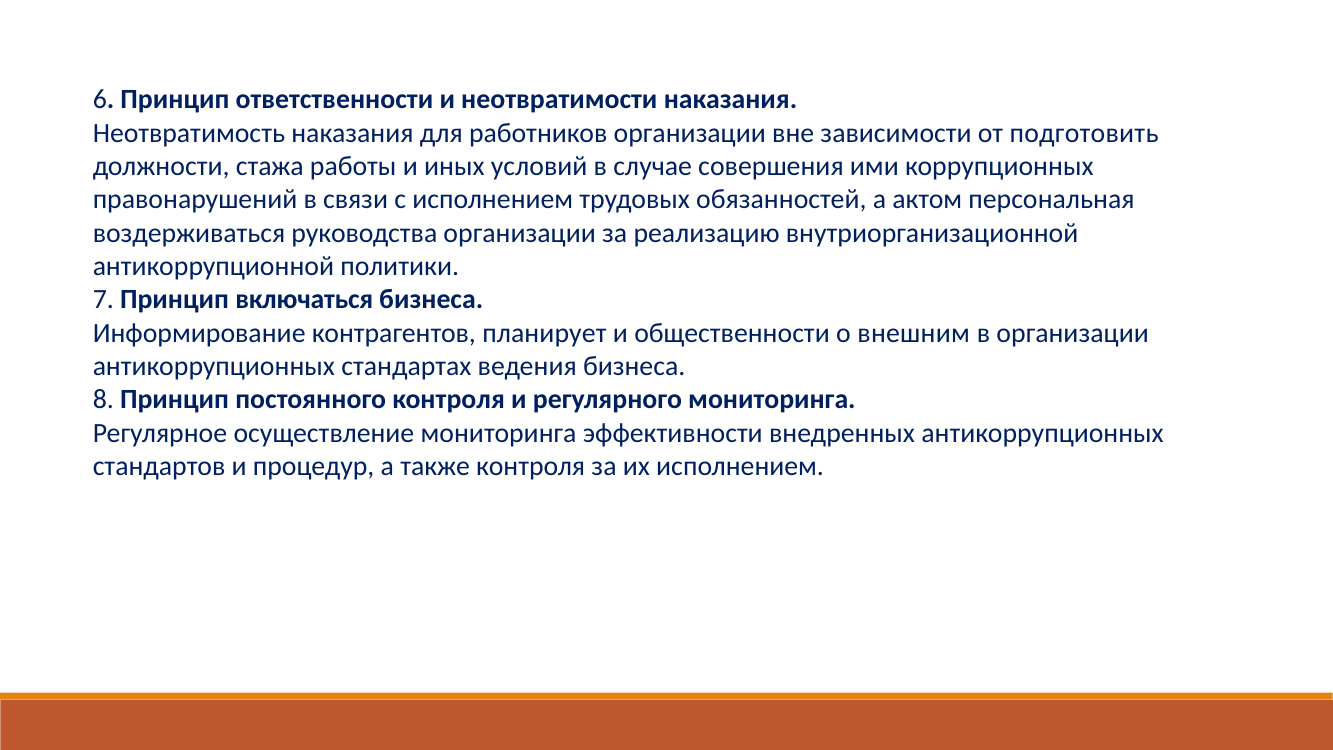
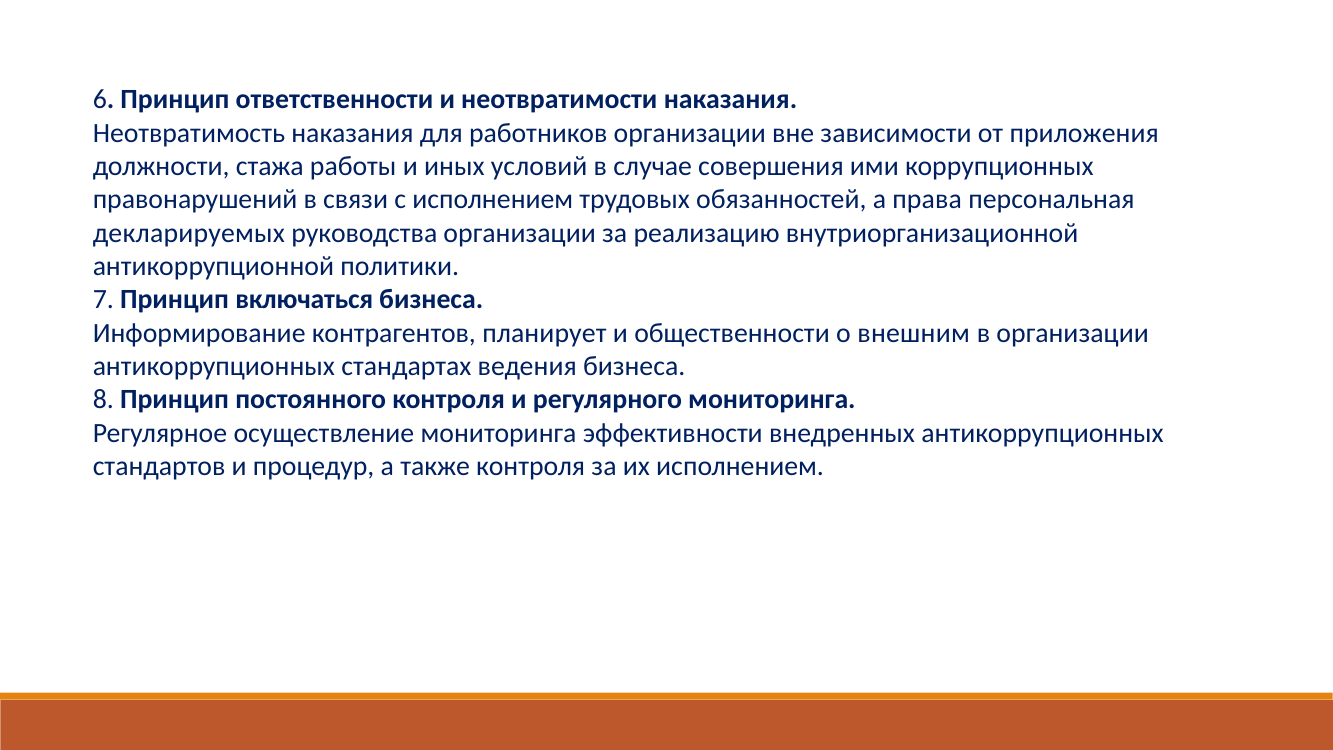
подготовить: подготовить -> приложения
актом: актом -> права
воздерживаться: воздерживаться -> декларируемых
